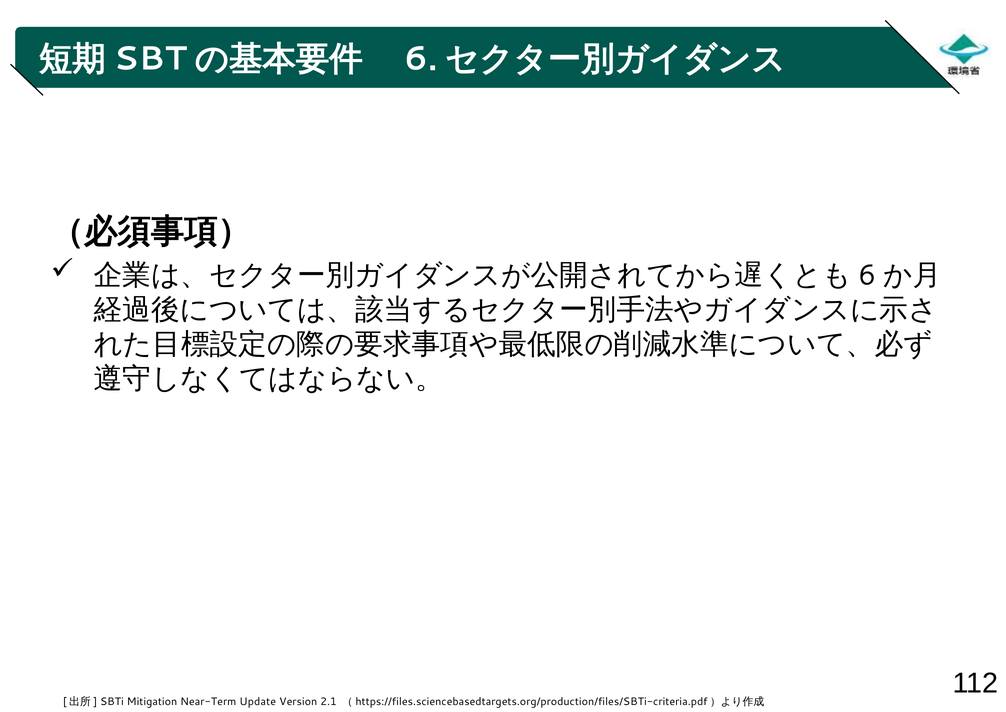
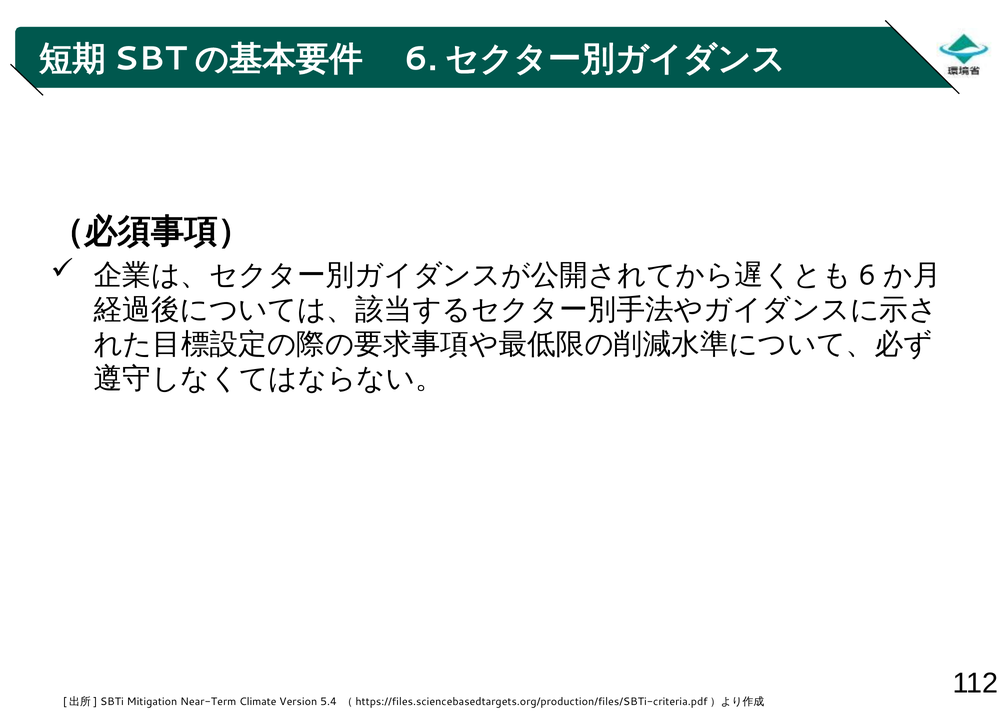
Update: Update -> Climate
2.1: 2.1 -> 5.4
